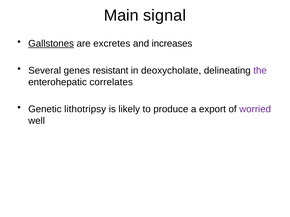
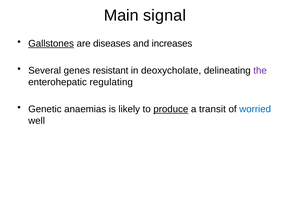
excretes: excretes -> diseases
correlates: correlates -> regulating
lithotripsy: lithotripsy -> anaemias
produce underline: none -> present
export: export -> transit
worried colour: purple -> blue
